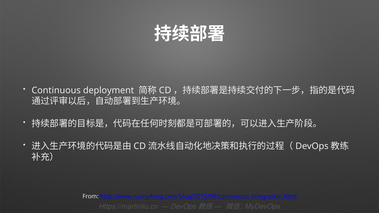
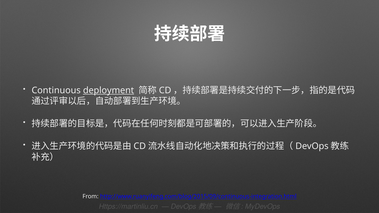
deployment underline: none -> present
